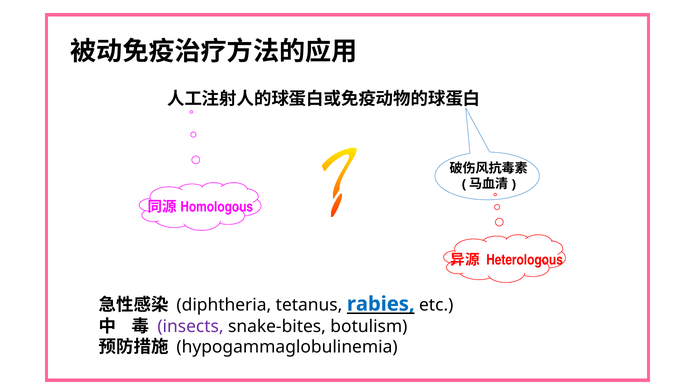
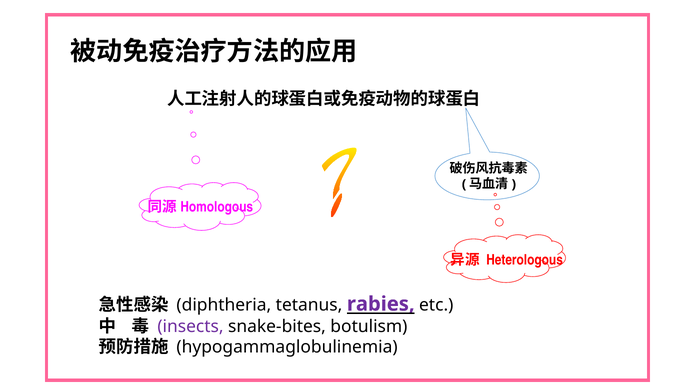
rabies colour: blue -> purple
